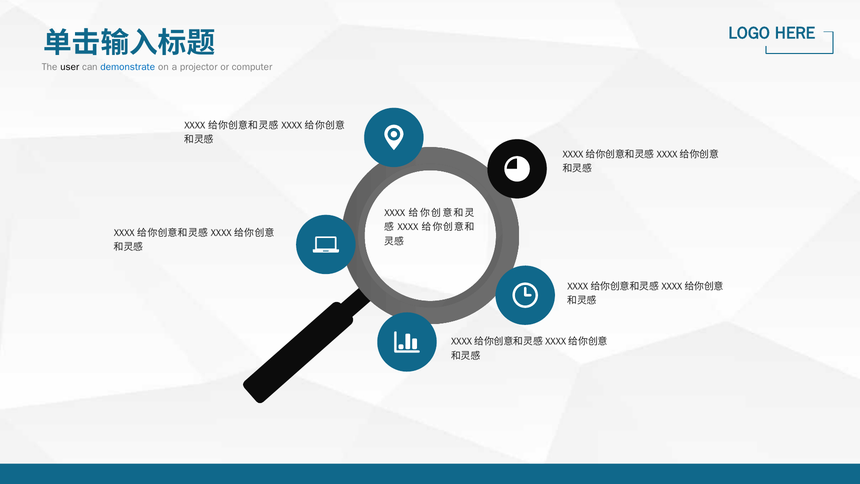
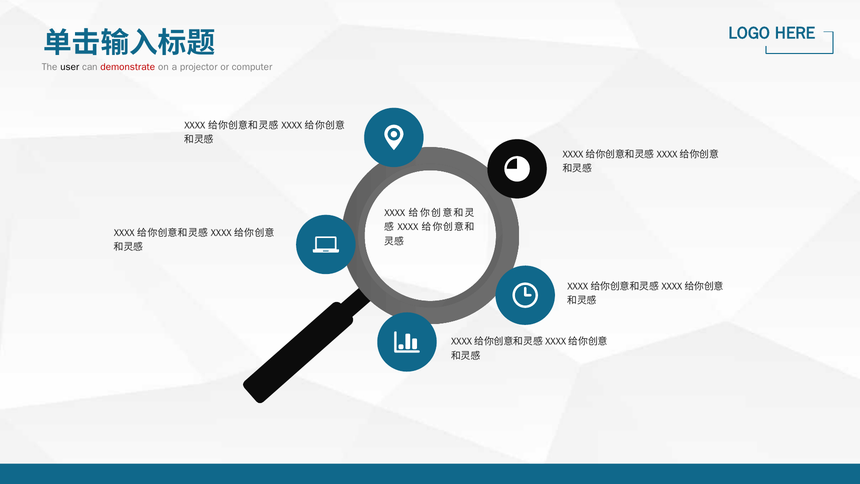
demonstrate colour: blue -> red
